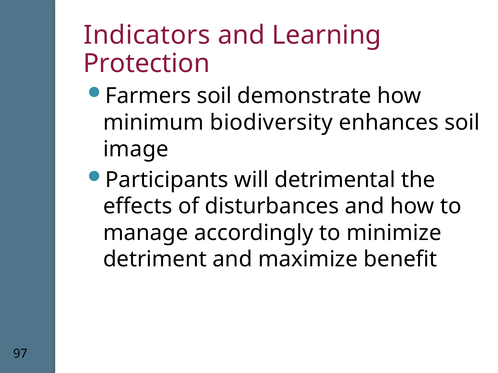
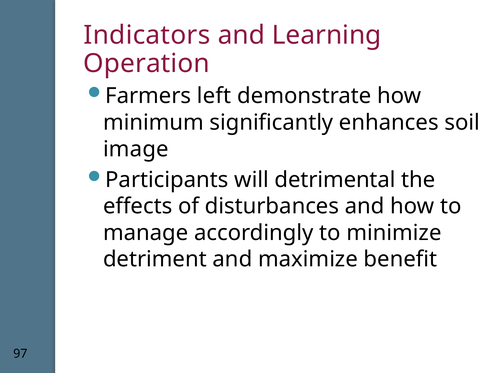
Protection: Protection -> Operation
Farmers soil: soil -> left
biodiversity: biodiversity -> significantly
